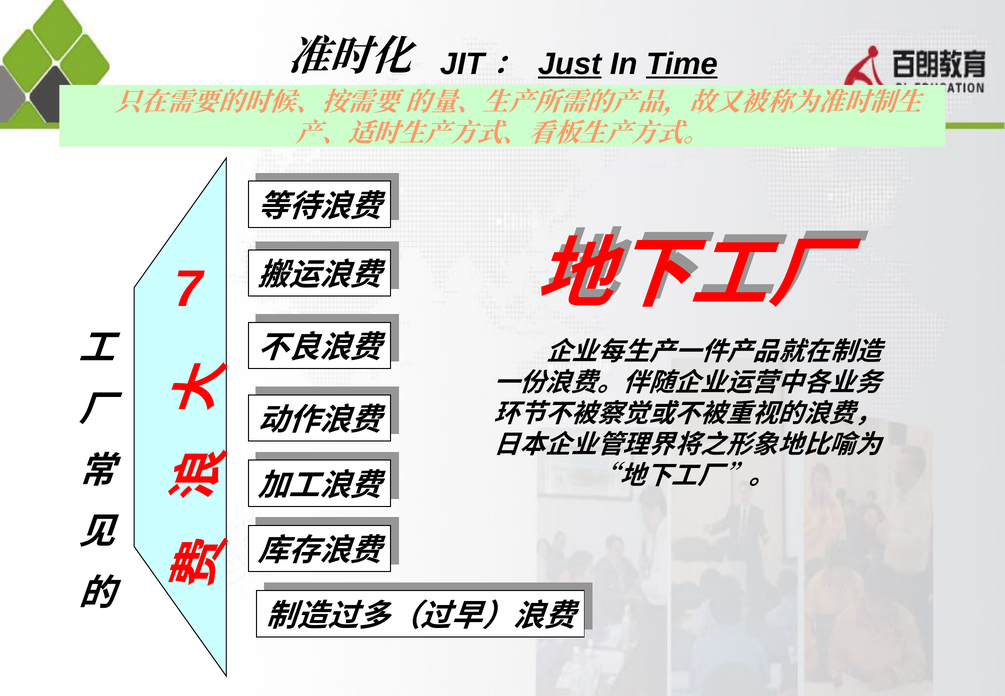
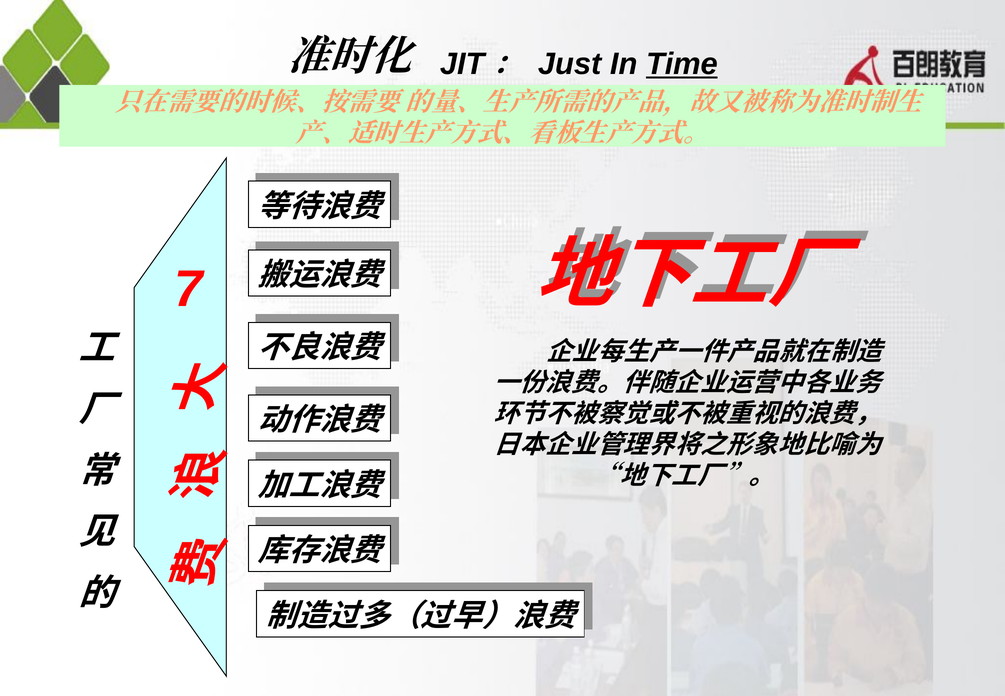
Just underline: present -> none
